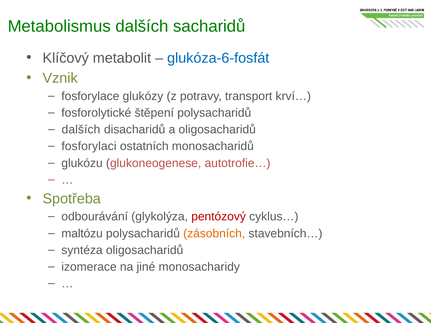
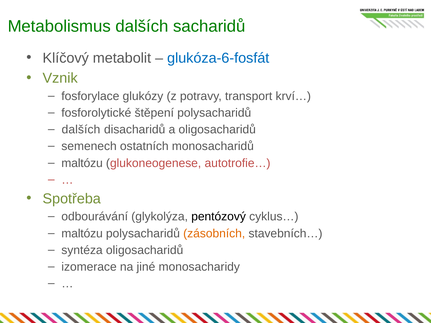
fosforylaci: fosforylaci -> semenech
glukózu at (82, 163): glukózu -> maltózu
pentózový colour: red -> black
